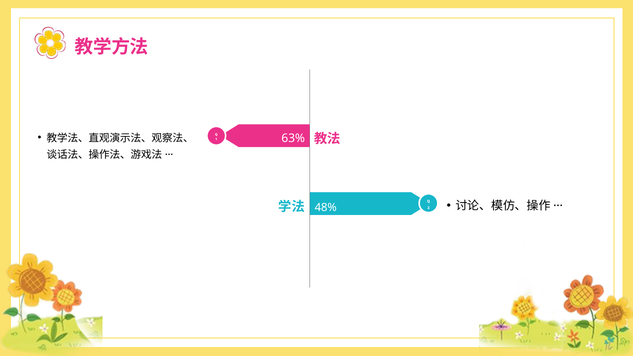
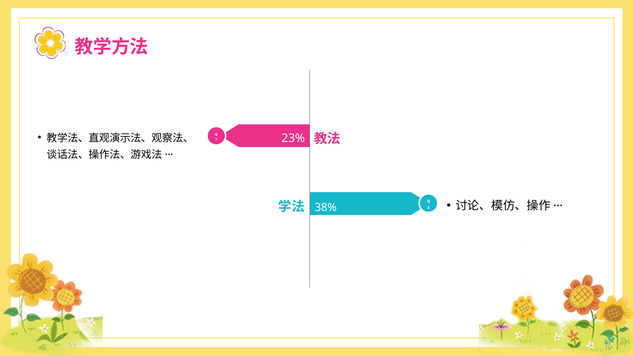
63%: 63% -> 23%
48%: 48% -> 38%
